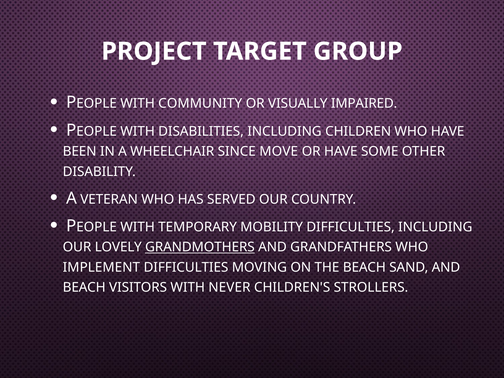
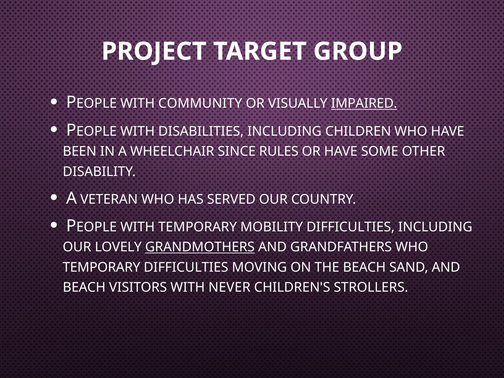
IMPAIRED underline: none -> present
MOVE: MOVE -> RULES
IMPLEMENT at (101, 267): IMPLEMENT -> TEMPORARY
